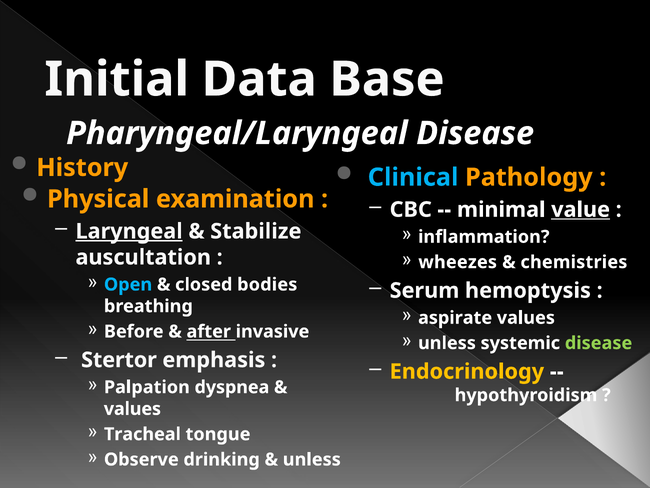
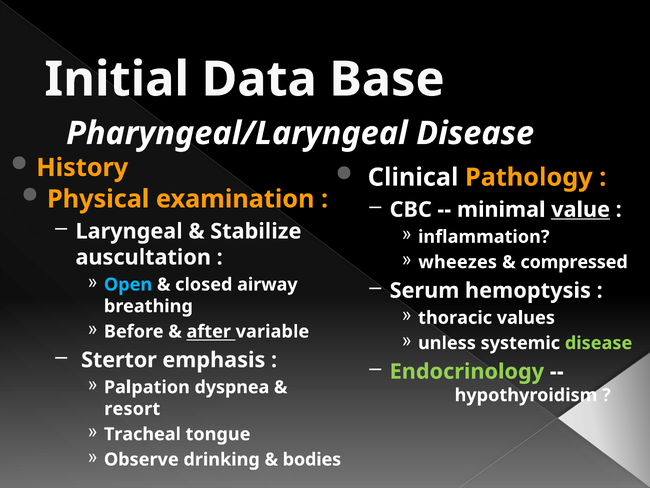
Clinical colour: light blue -> white
Laryngeal underline: present -> none
chemistries: chemistries -> compressed
bodies: bodies -> airway
aspirate: aspirate -> thoracic
invasive: invasive -> variable
Endocrinology colour: yellow -> light green
values at (132, 409): values -> resort
unless at (312, 459): unless -> bodies
